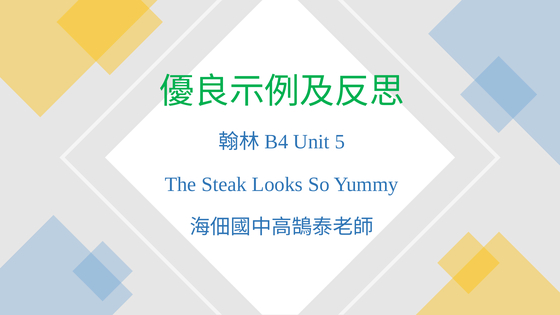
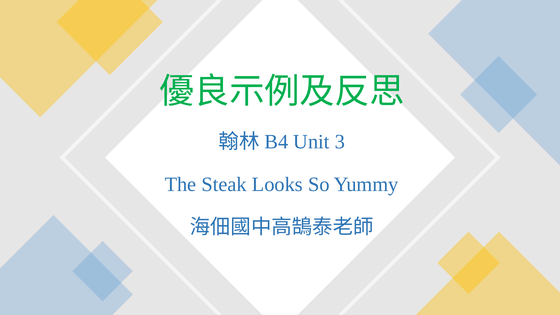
5: 5 -> 3
